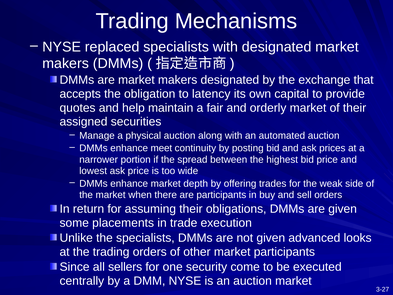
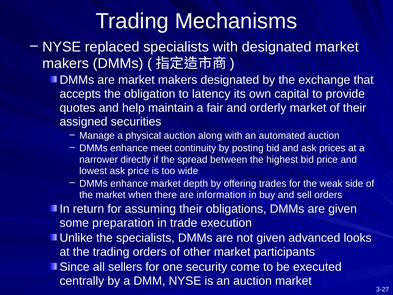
portion: portion -> directly
are participants: participants -> information
placements: placements -> preparation
